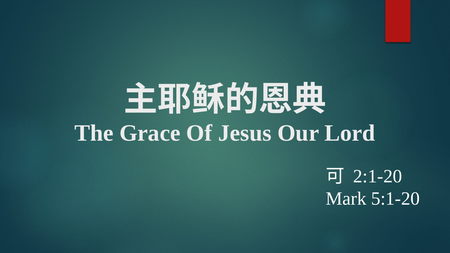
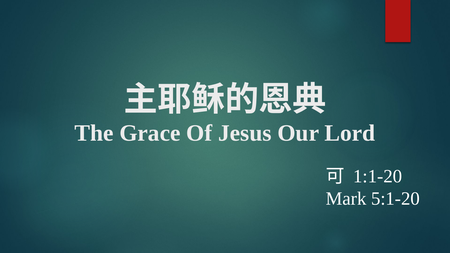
2:1-20: 2:1-20 -> 1:1-20
